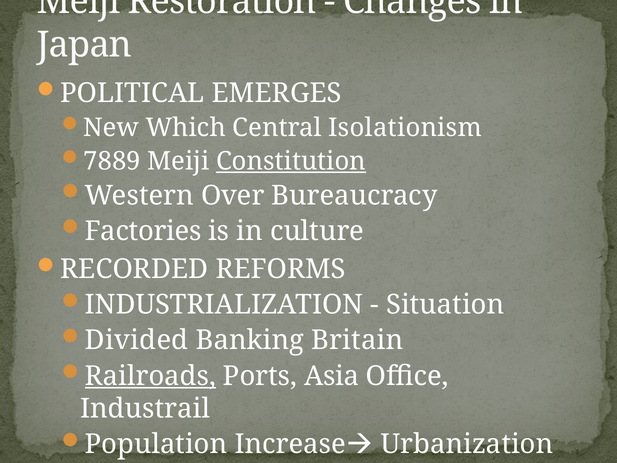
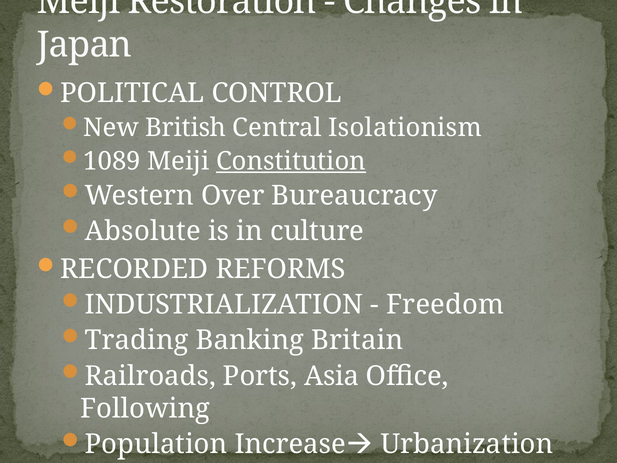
EMERGES: EMERGES -> CONTROL
Which: Which -> British
7889: 7889 -> 1089
Factories: Factories -> Absolute
Situation: Situation -> Freedom
Divided: Divided -> Trading
Railroads underline: present -> none
Industrail: Industrail -> Following
